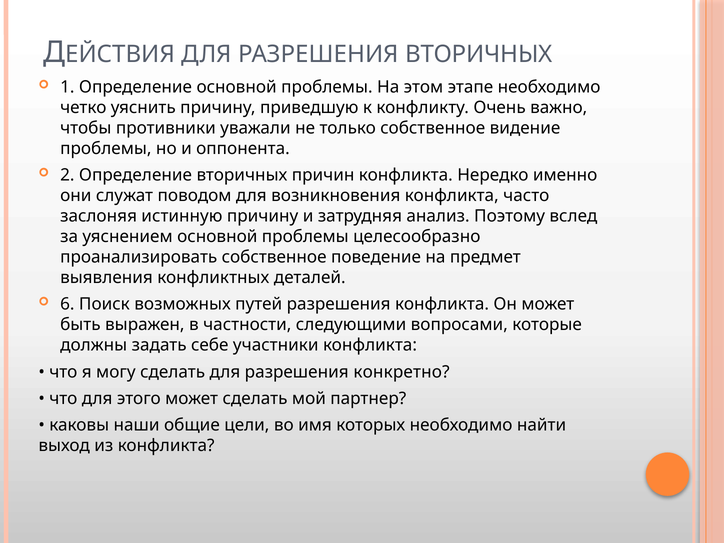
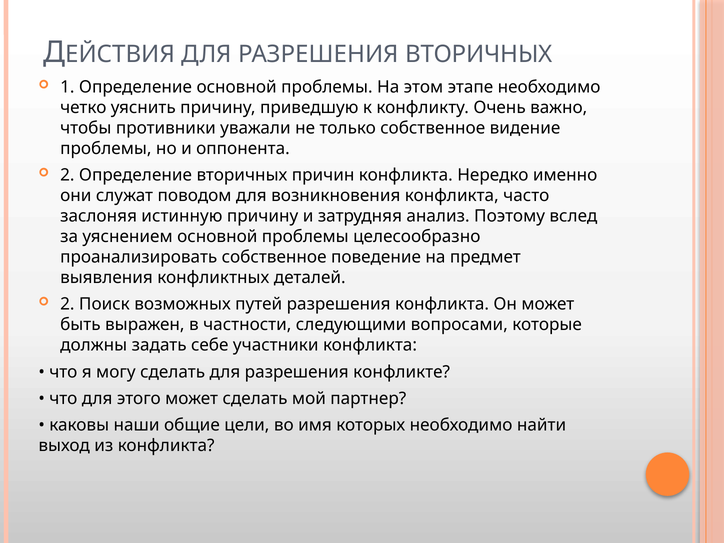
6 at (67, 304): 6 -> 2
конкретно: конкретно -> конфликте
